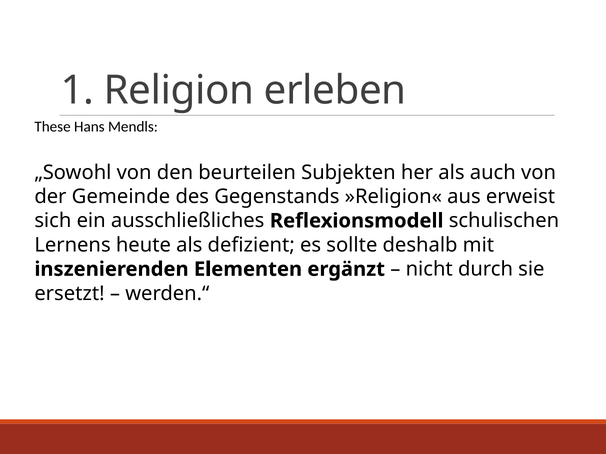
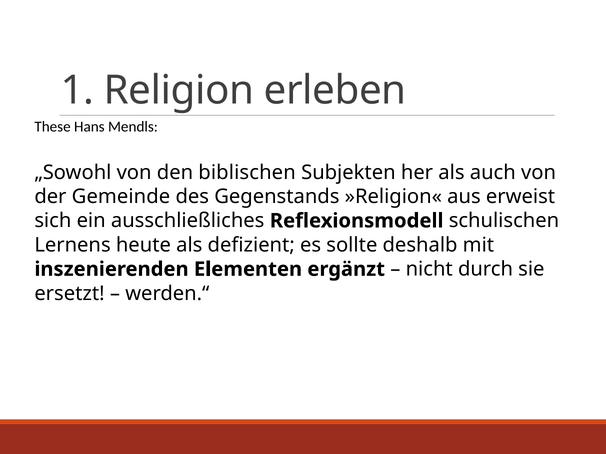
beurteilen: beurteilen -> biblischen
